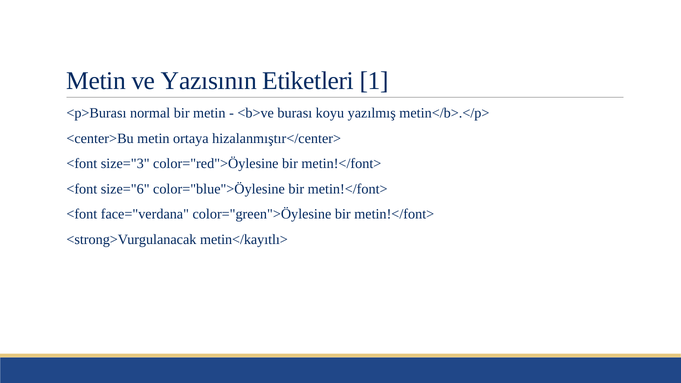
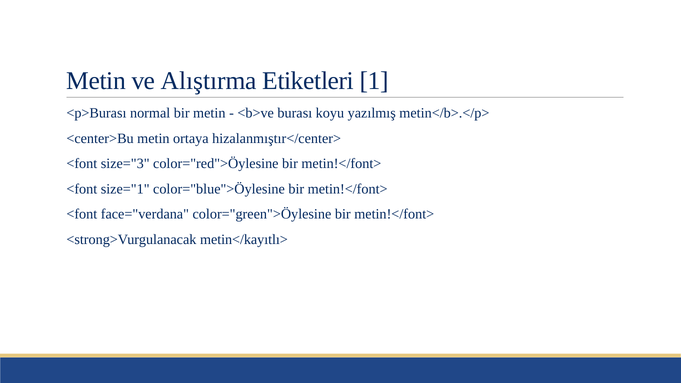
Yazısının: Yazısının -> Alıştırma
size="6: size="6 -> size="1
